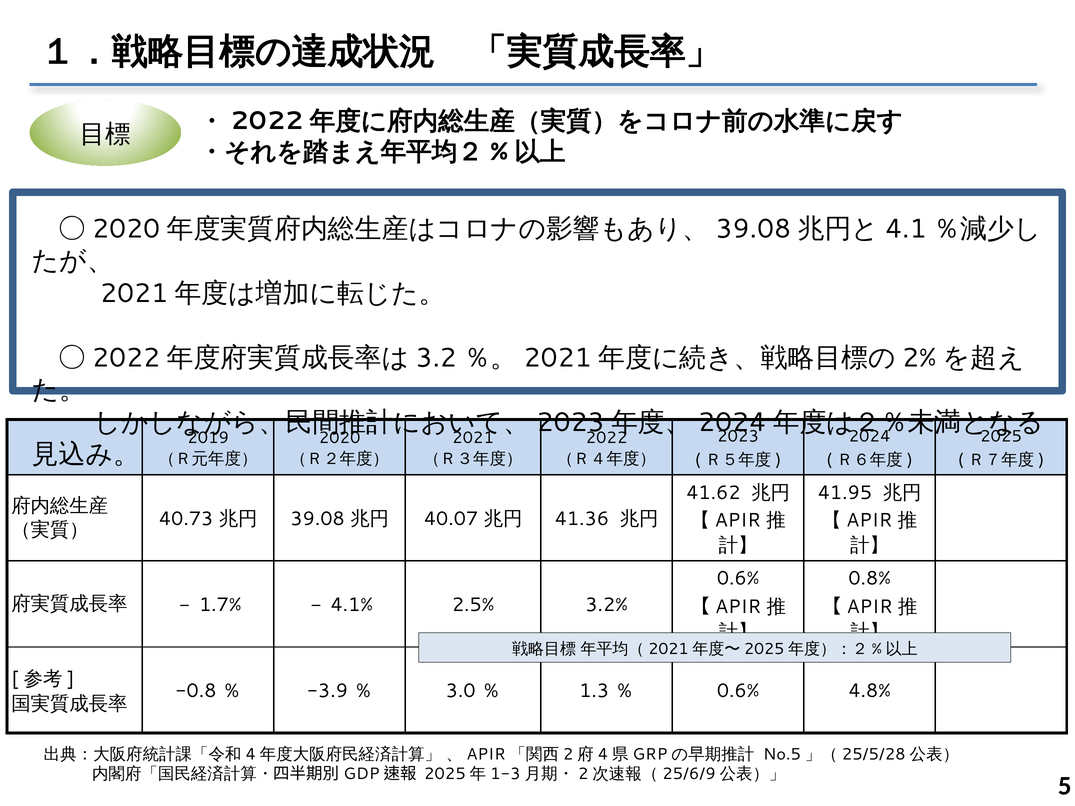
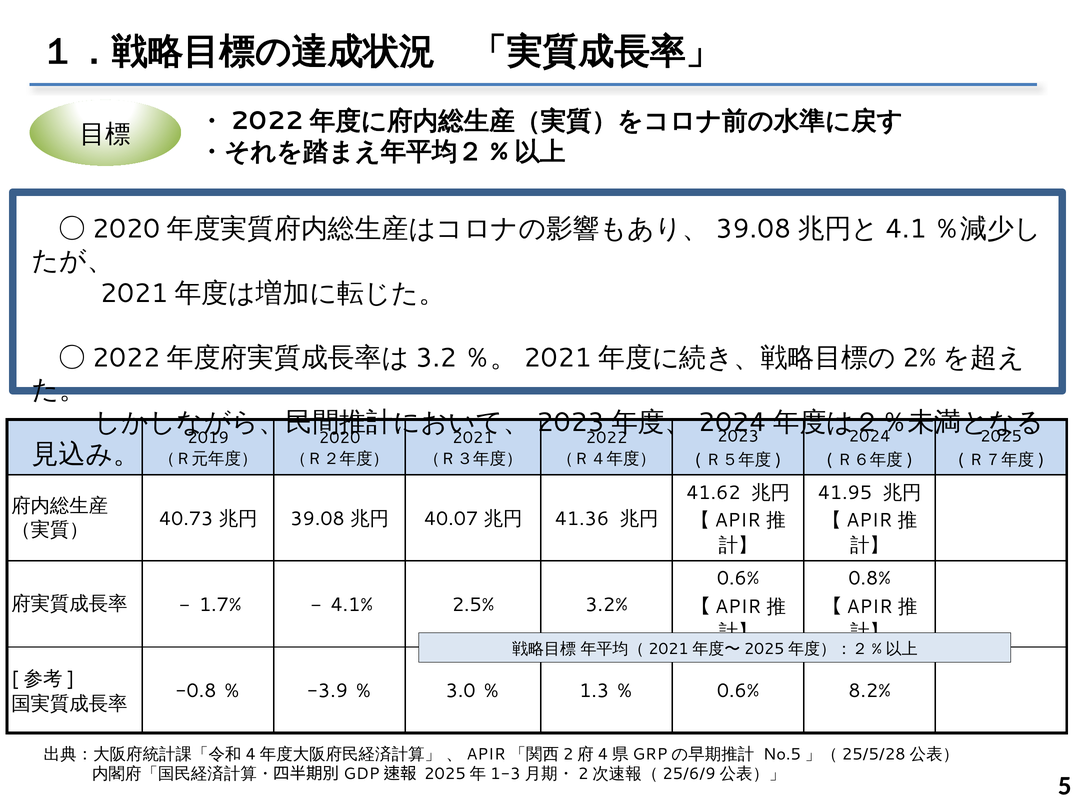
4.8%: 4.8% -> 8.2%
